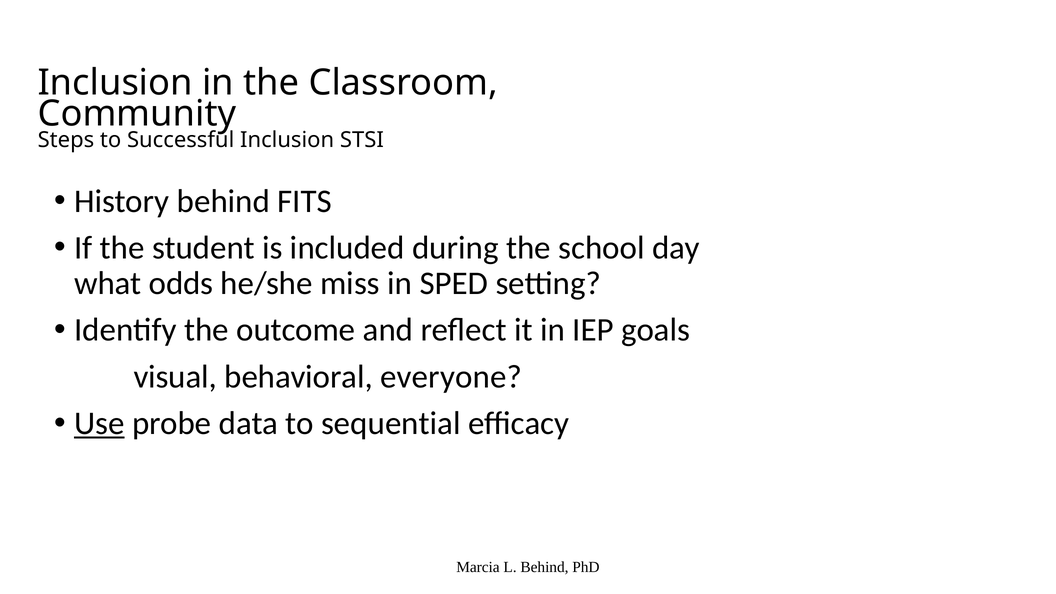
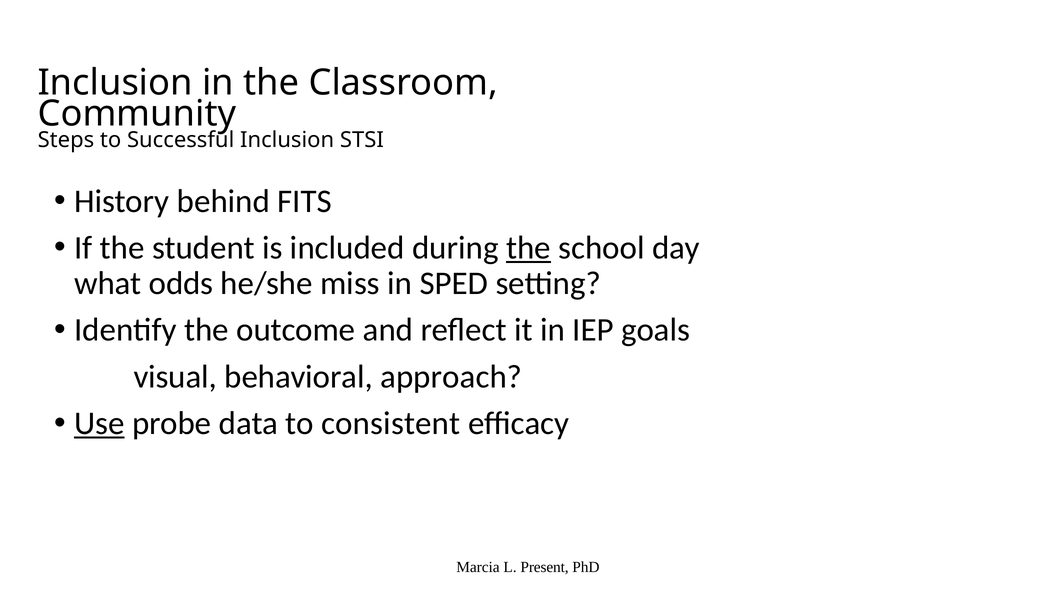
the at (528, 248) underline: none -> present
everyone: everyone -> approach
sequential: sequential -> consistent
L Behind: Behind -> Present
